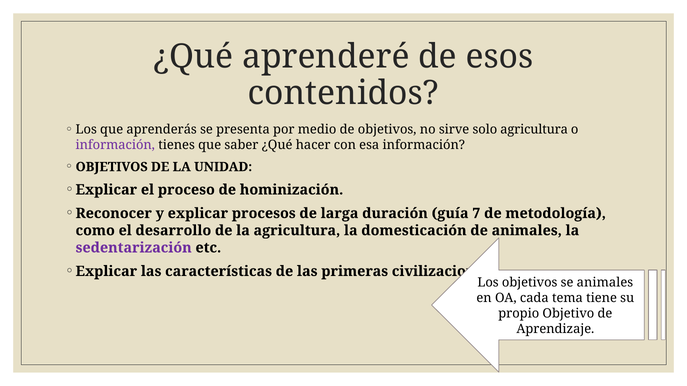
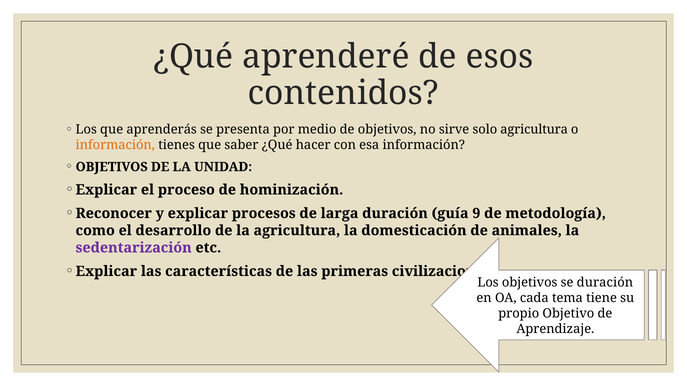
información at (115, 145) colour: purple -> orange
7: 7 -> 9
se animales: animales -> duración
